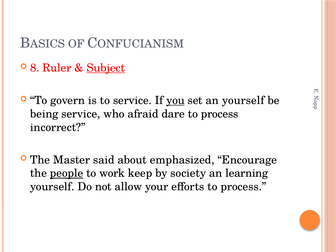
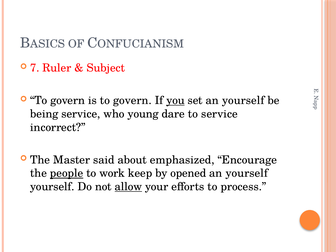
8: 8 -> 7
Subject underline: present -> none
is to service: service -> govern
afraid: afraid -> young
dare to process: process -> service
society: society -> opened
learning at (247, 173): learning -> yourself
allow underline: none -> present
